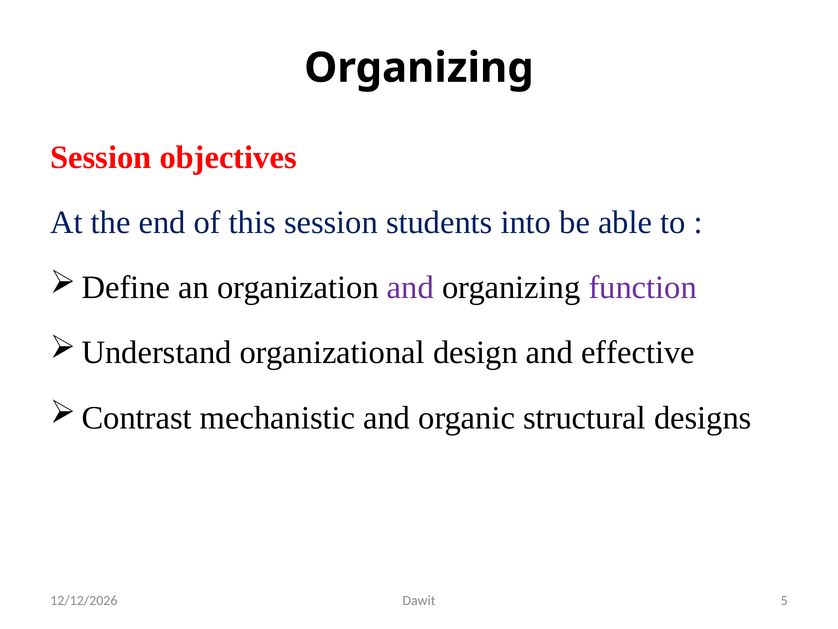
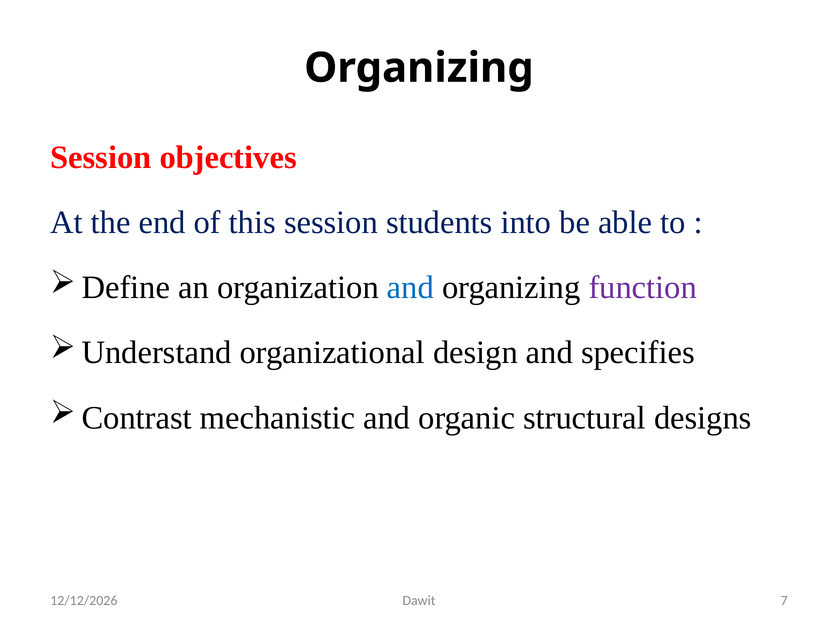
and at (410, 287) colour: purple -> blue
effective: effective -> specifies
5: 5 -> 7
